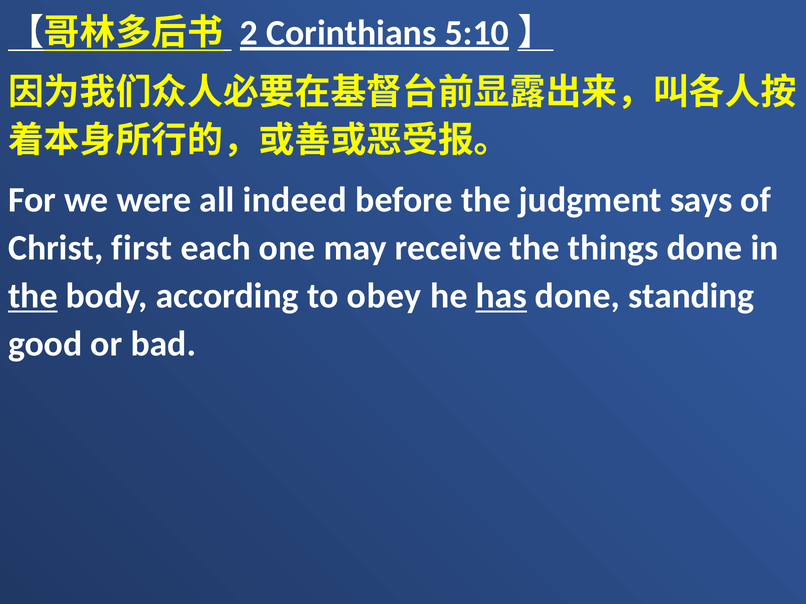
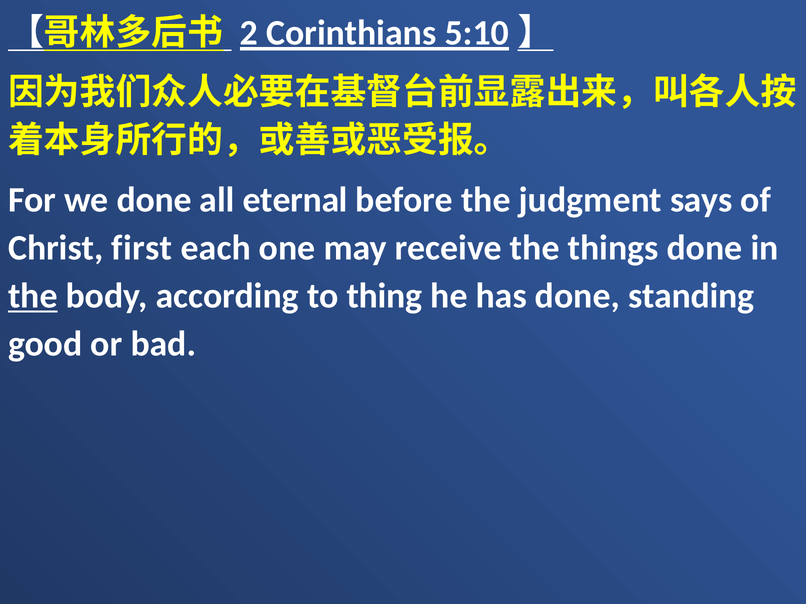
we were: were -> done
indeed: indeed -> eternal
obey: obey -> thing
has underline: present -> none
